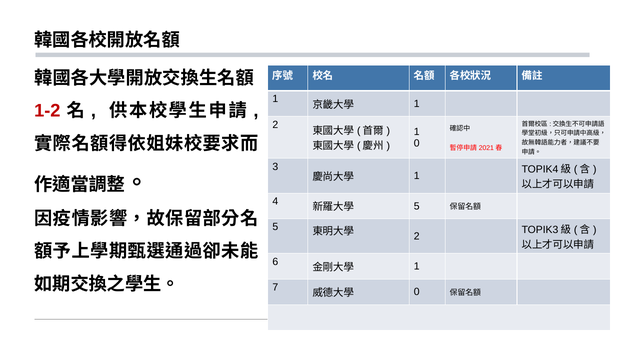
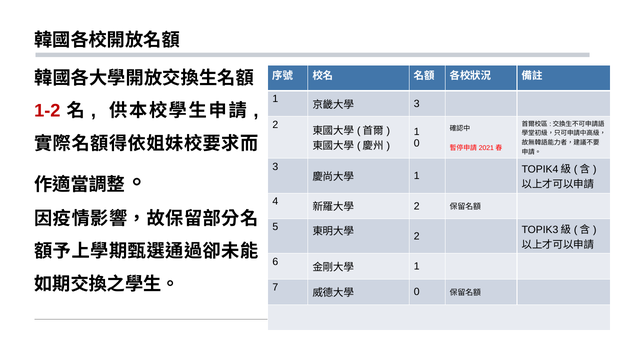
1 at (417, 104): 1 -> 3
5 at (417, 206): 5 -> 2
